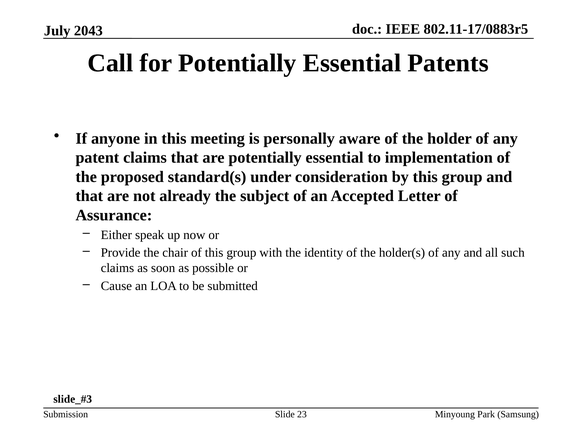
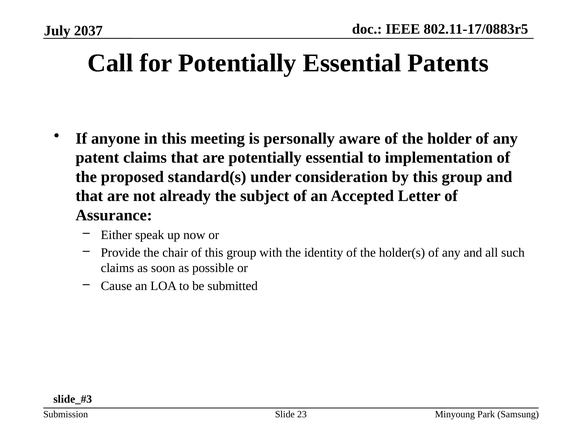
2043: 2043 -> 2037
